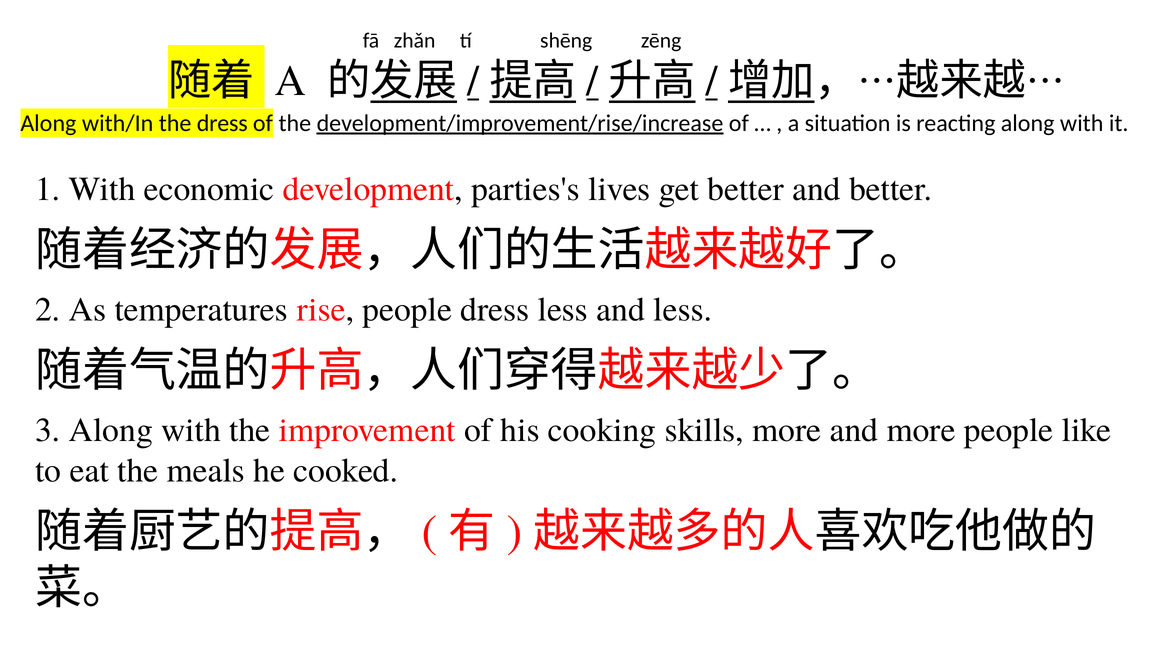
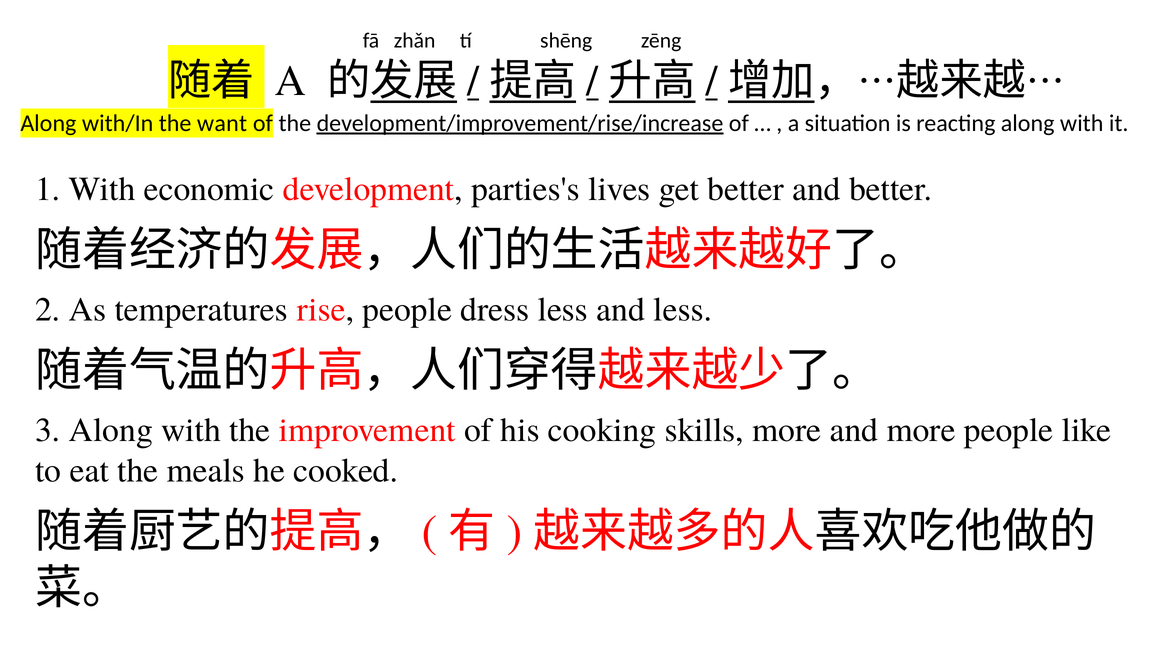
the dress: dress -> want
